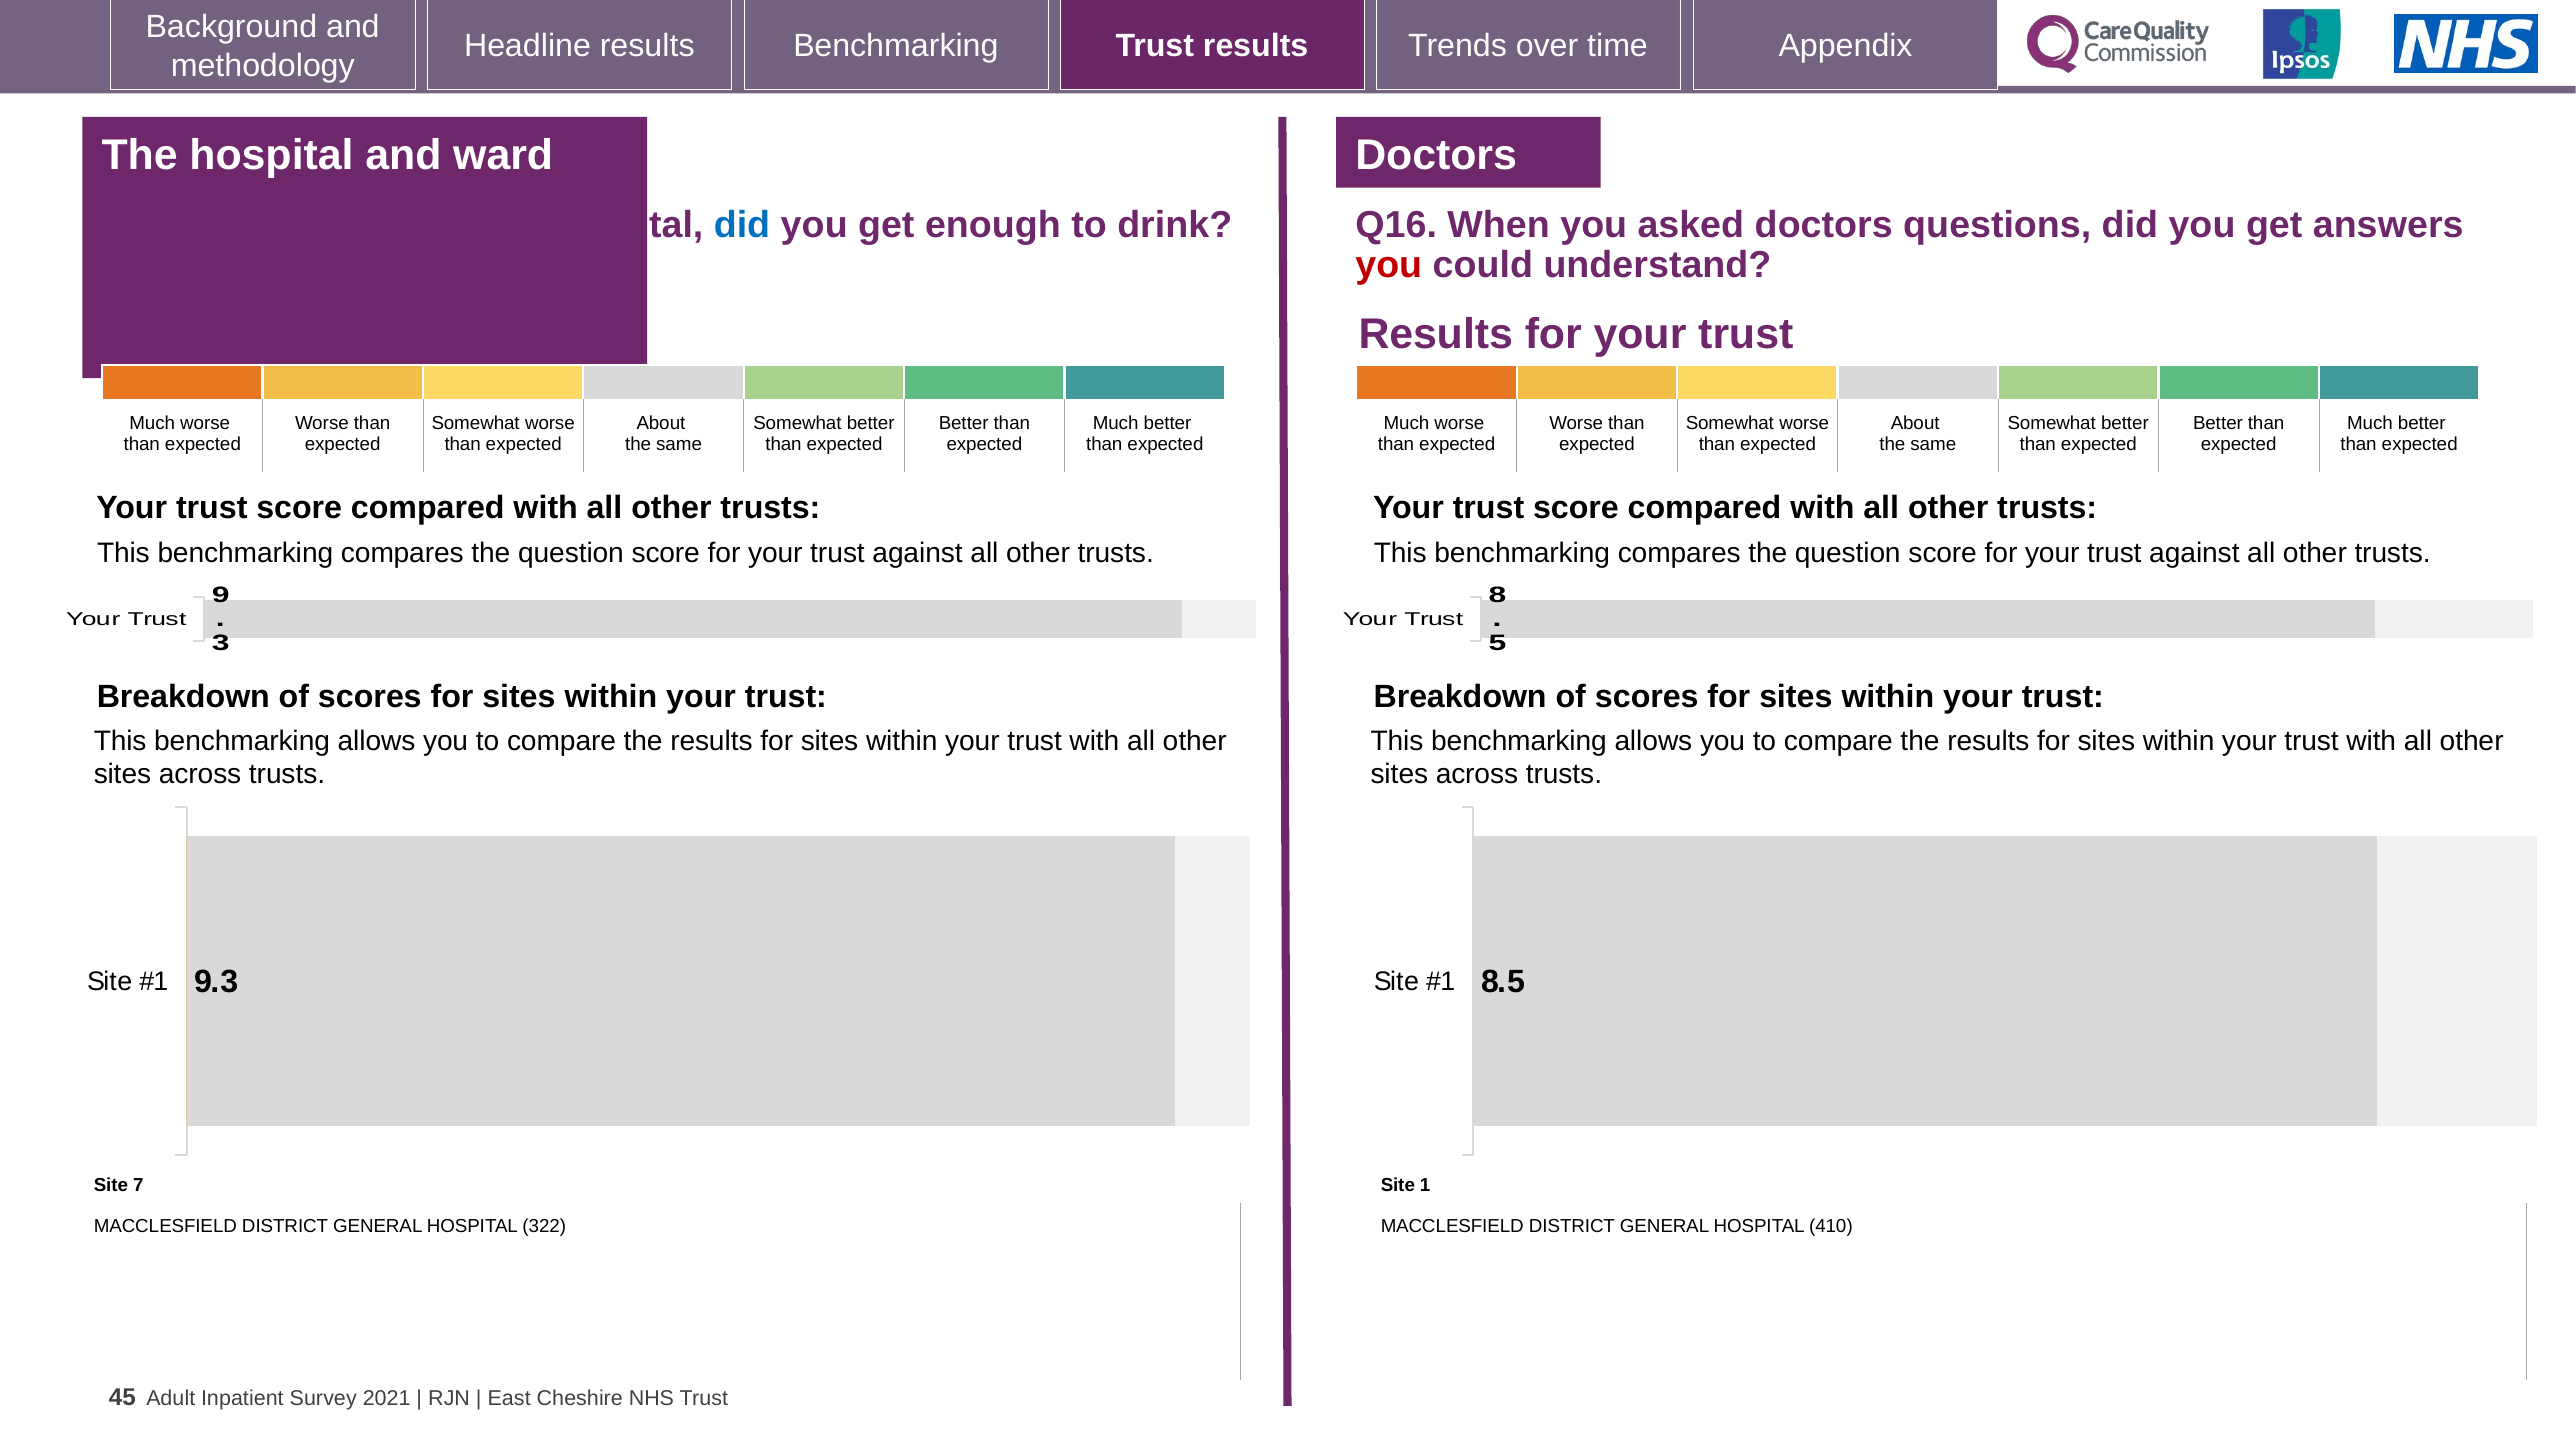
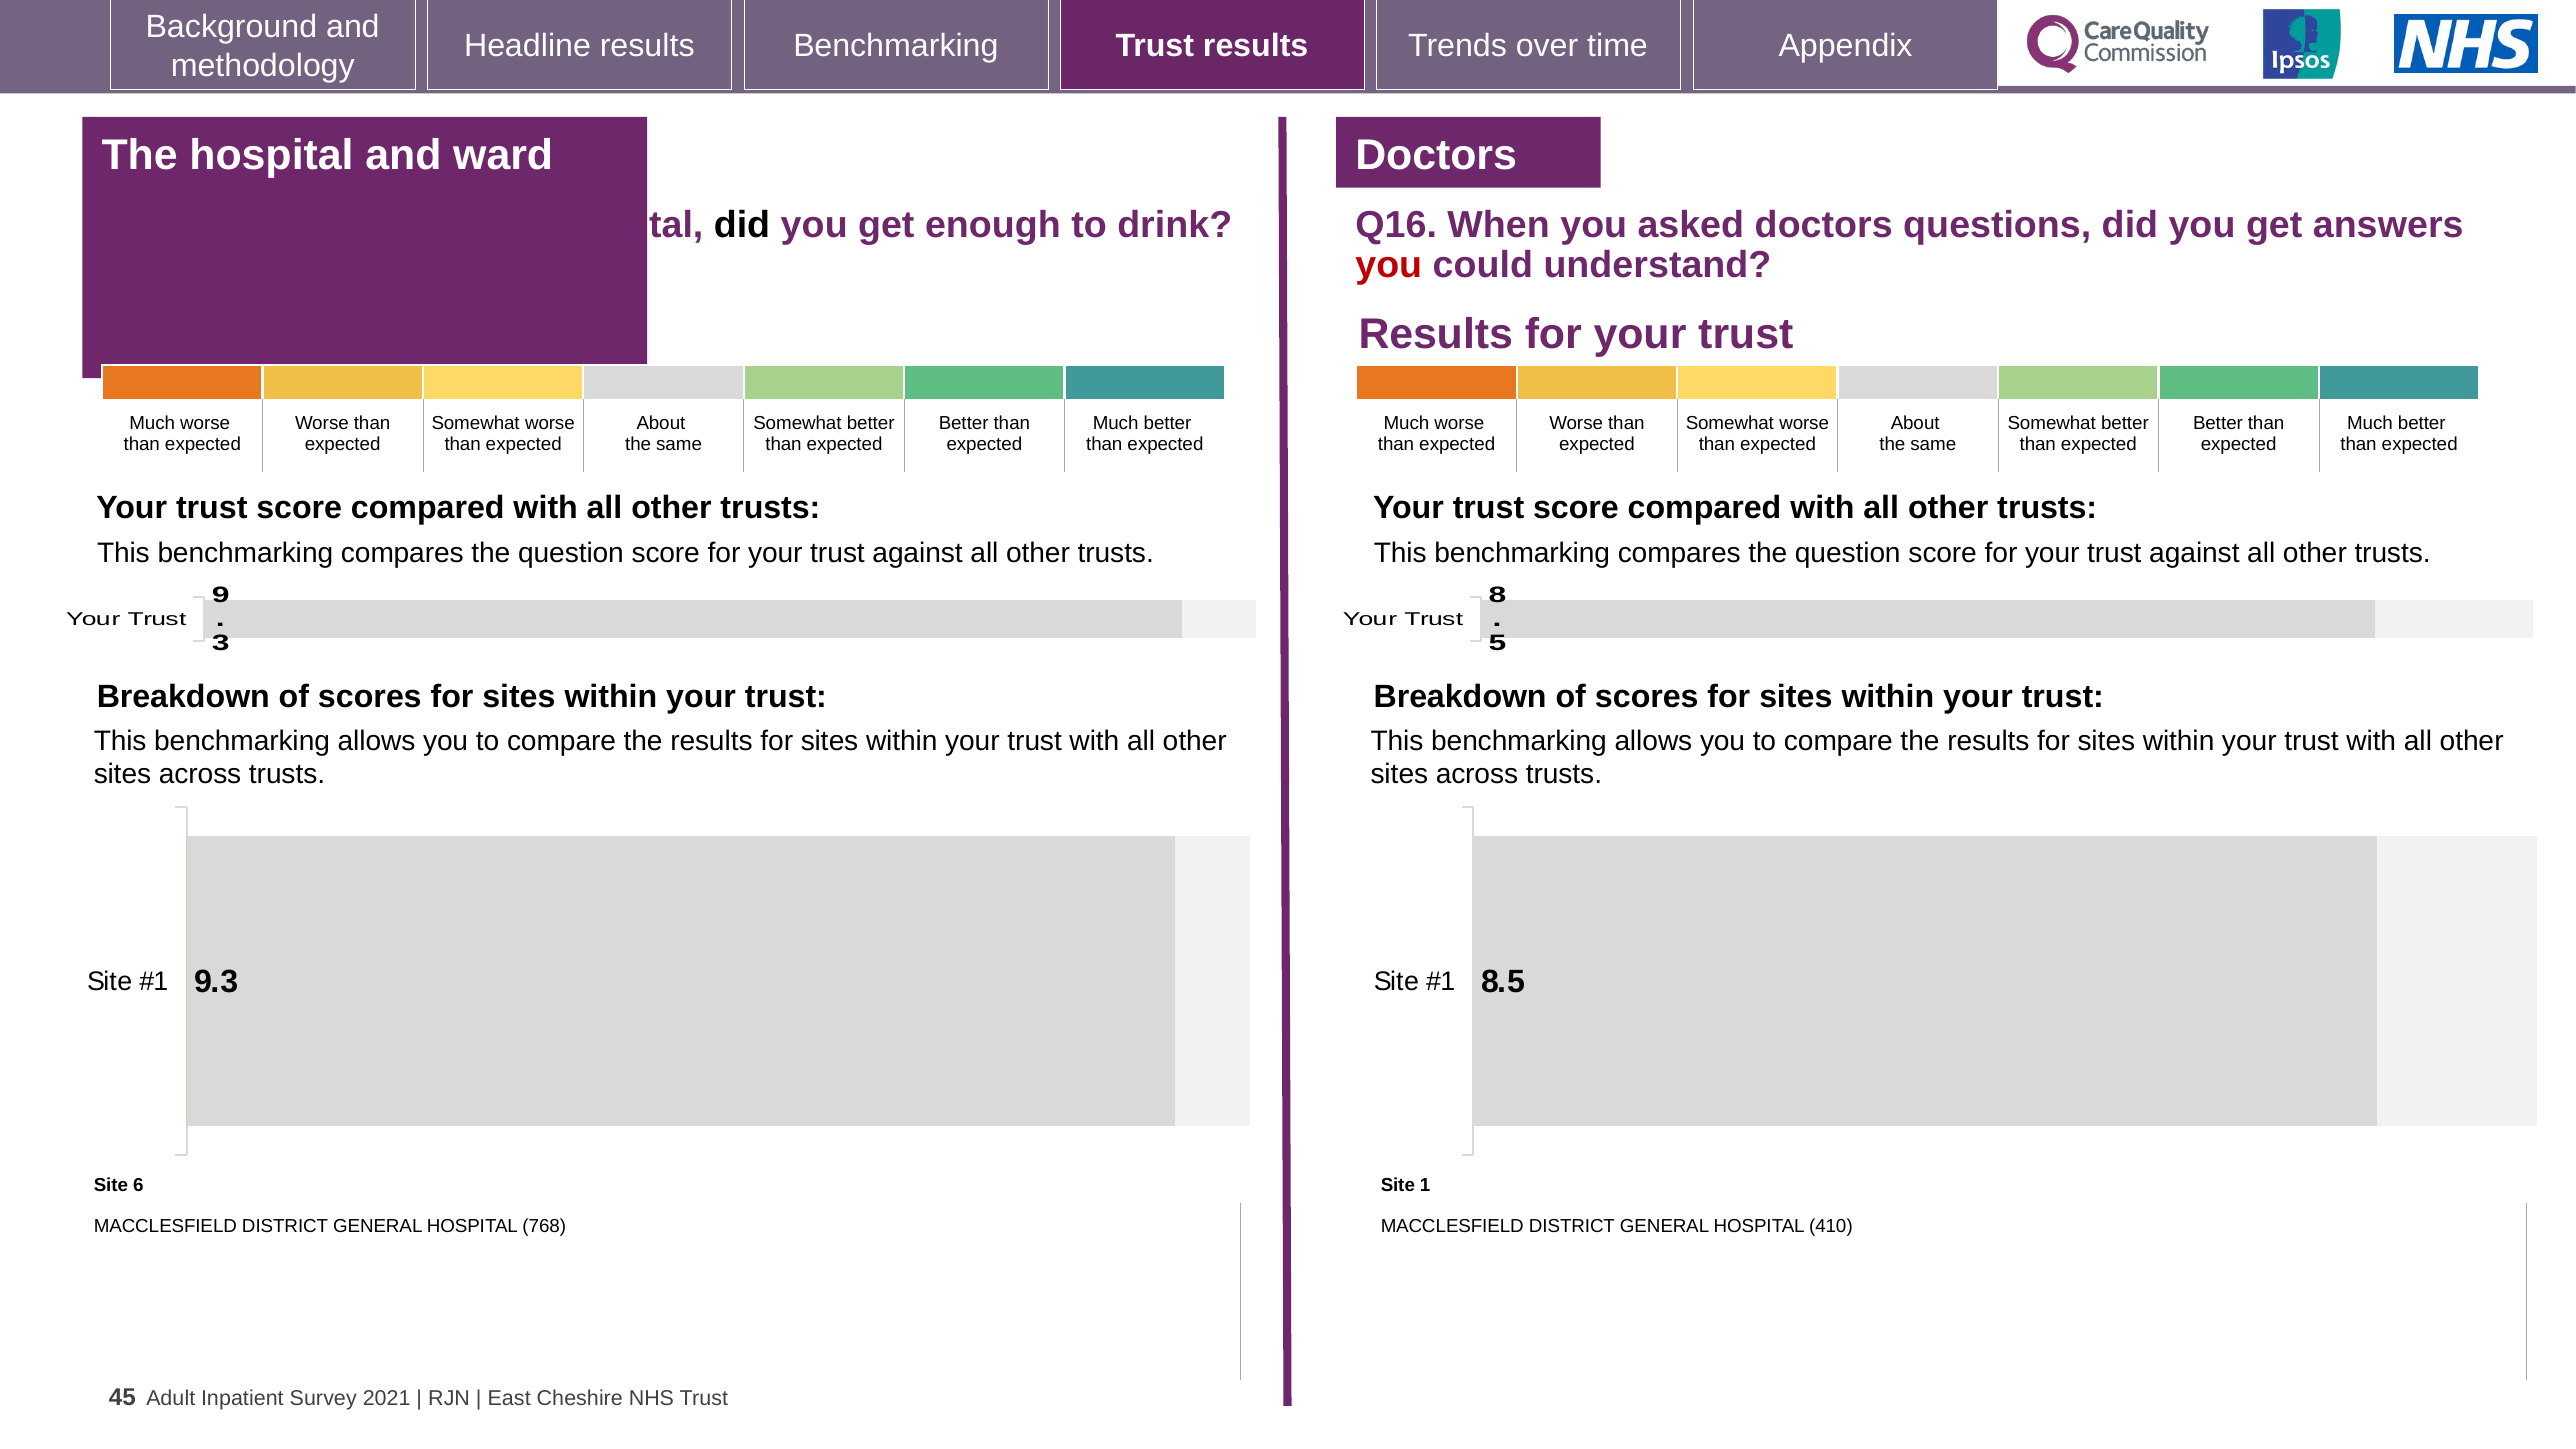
did at (742, 225) colour: blue -> black
7: 7 -> 6
322: 322 -> 768
